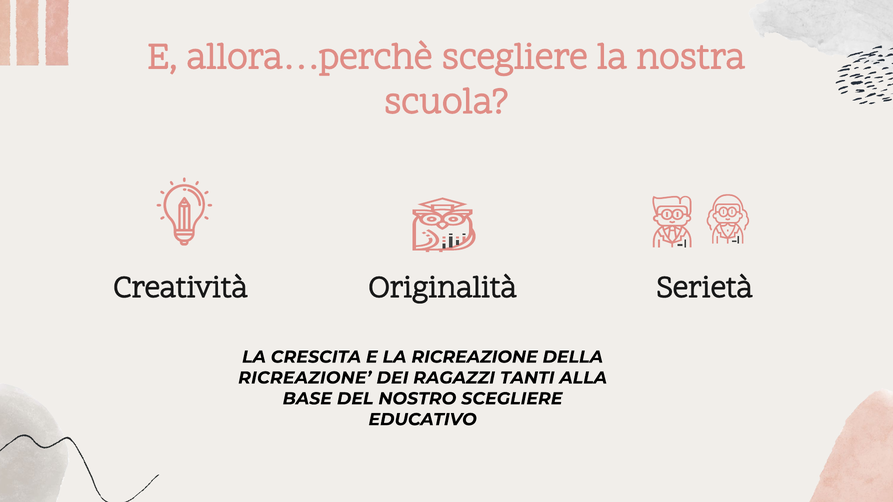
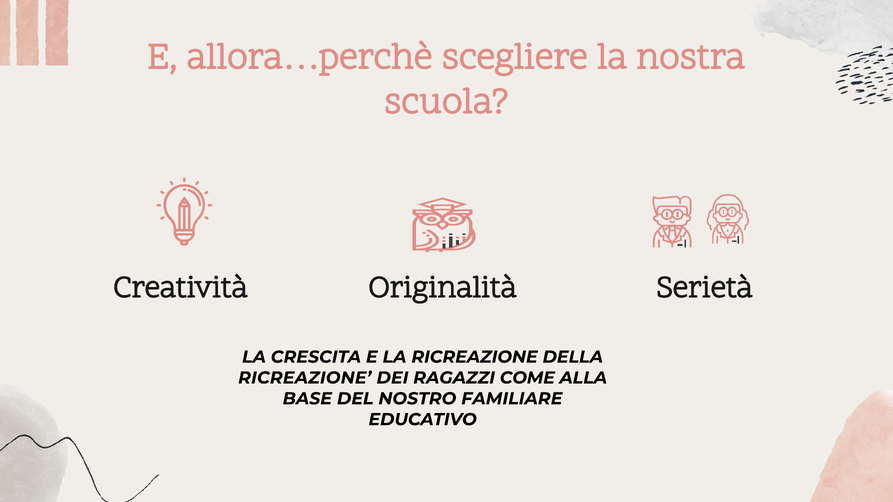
TANTI: TANTI -> COME
NOSTRO SCEGLIERE: SCEGLIERE -> FAMILIARE
